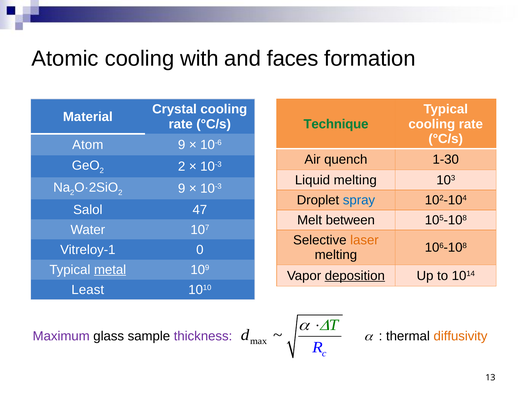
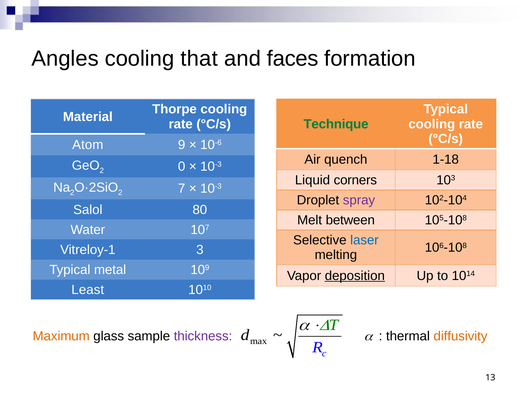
Atomic: Atomic -> Angles
with: with -> that
Crystal: Crystal -> Thorpe
1-30: 1-30 -> 1-18
2 at (182, 167): 2 -> 0
Liquid melting: melting -> corners
9 at (182, 189): 9 -> 7
spray colour: blue -> purple
47: 47 -> 80
laser colour: orange -> blue
0: 0 -> 3
metal underline: present -> none
Maximum colour: purple -> orange
